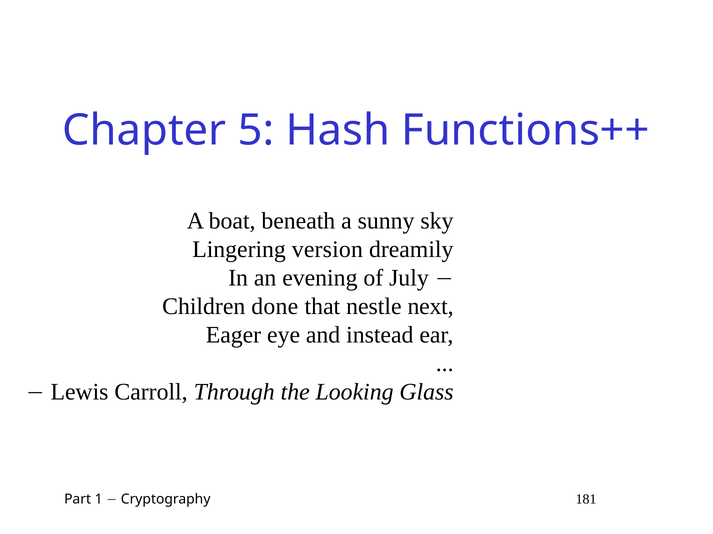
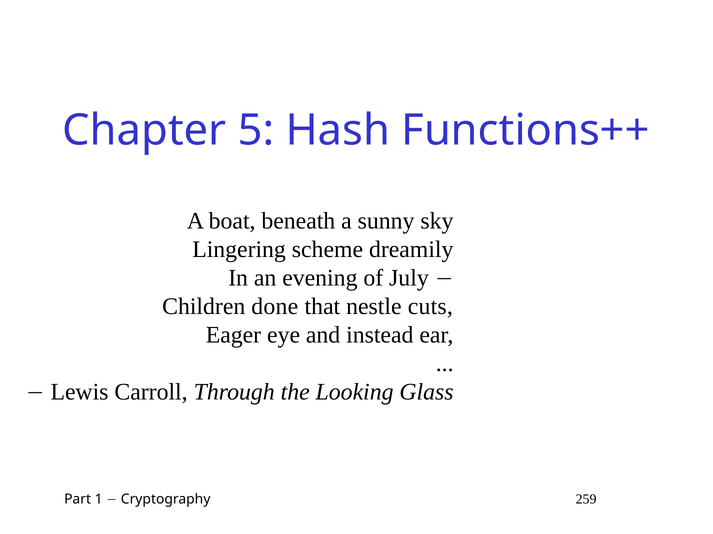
version: version -> scheme
next: next -> cuts
181: 181 -> 259
